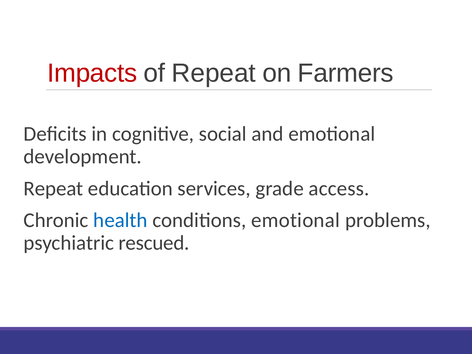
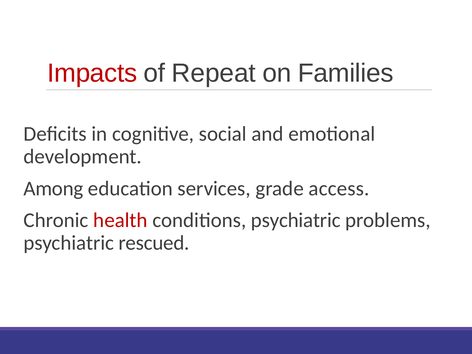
Farmers: Farmers -> Families
Repeat at (53, 188): Repeat -> Among
health colour: blue -> red
conditions emotional: emotional -> psychiatric
